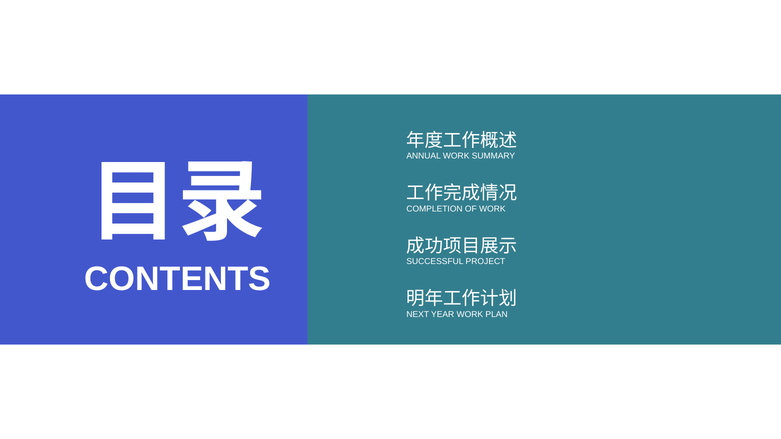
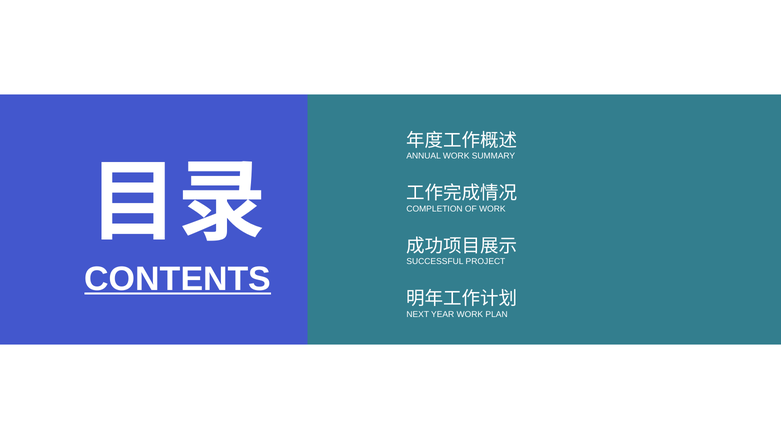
CONTENTS underline: none -> present
